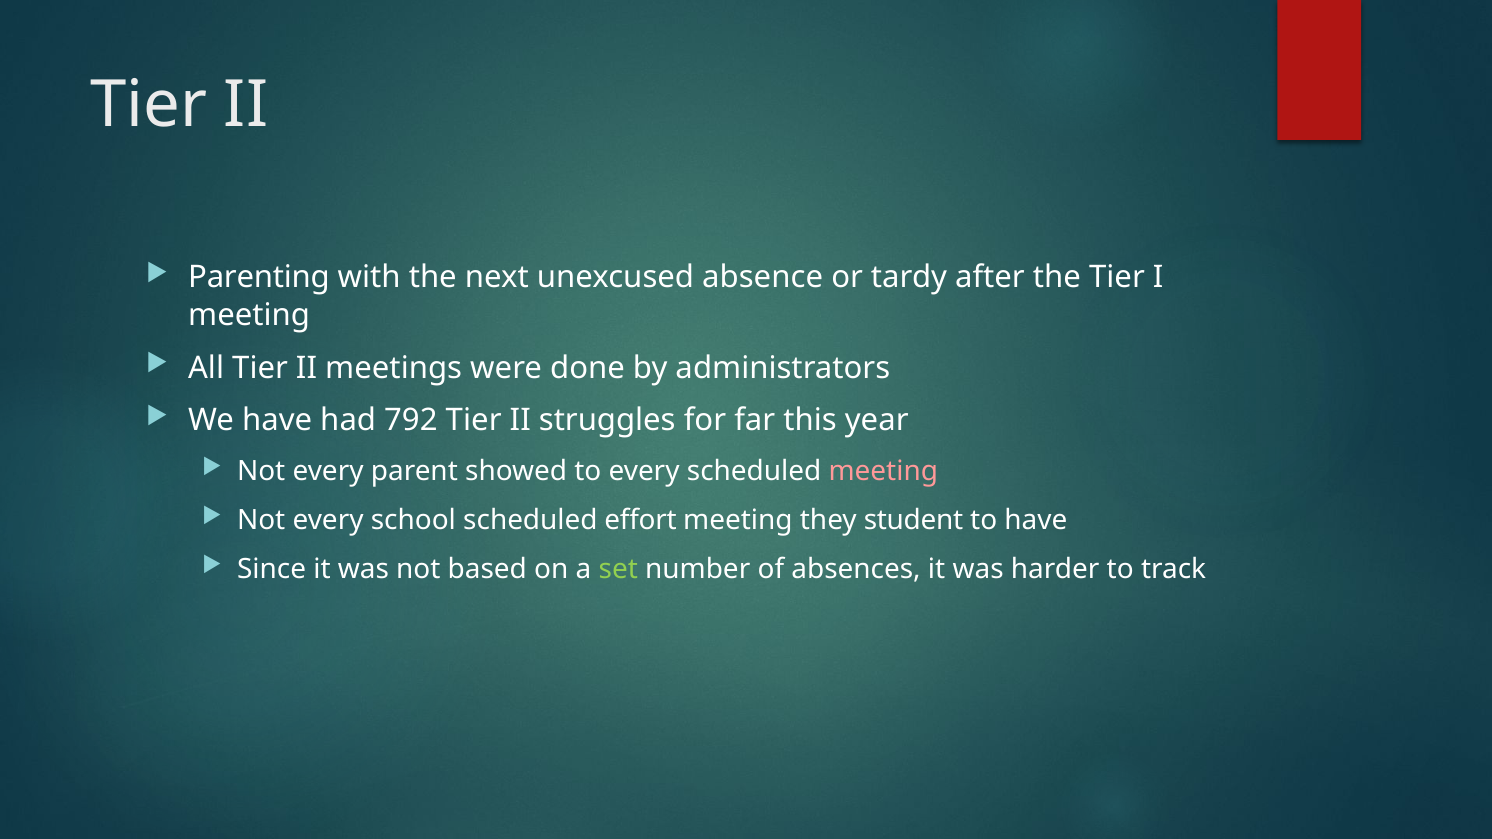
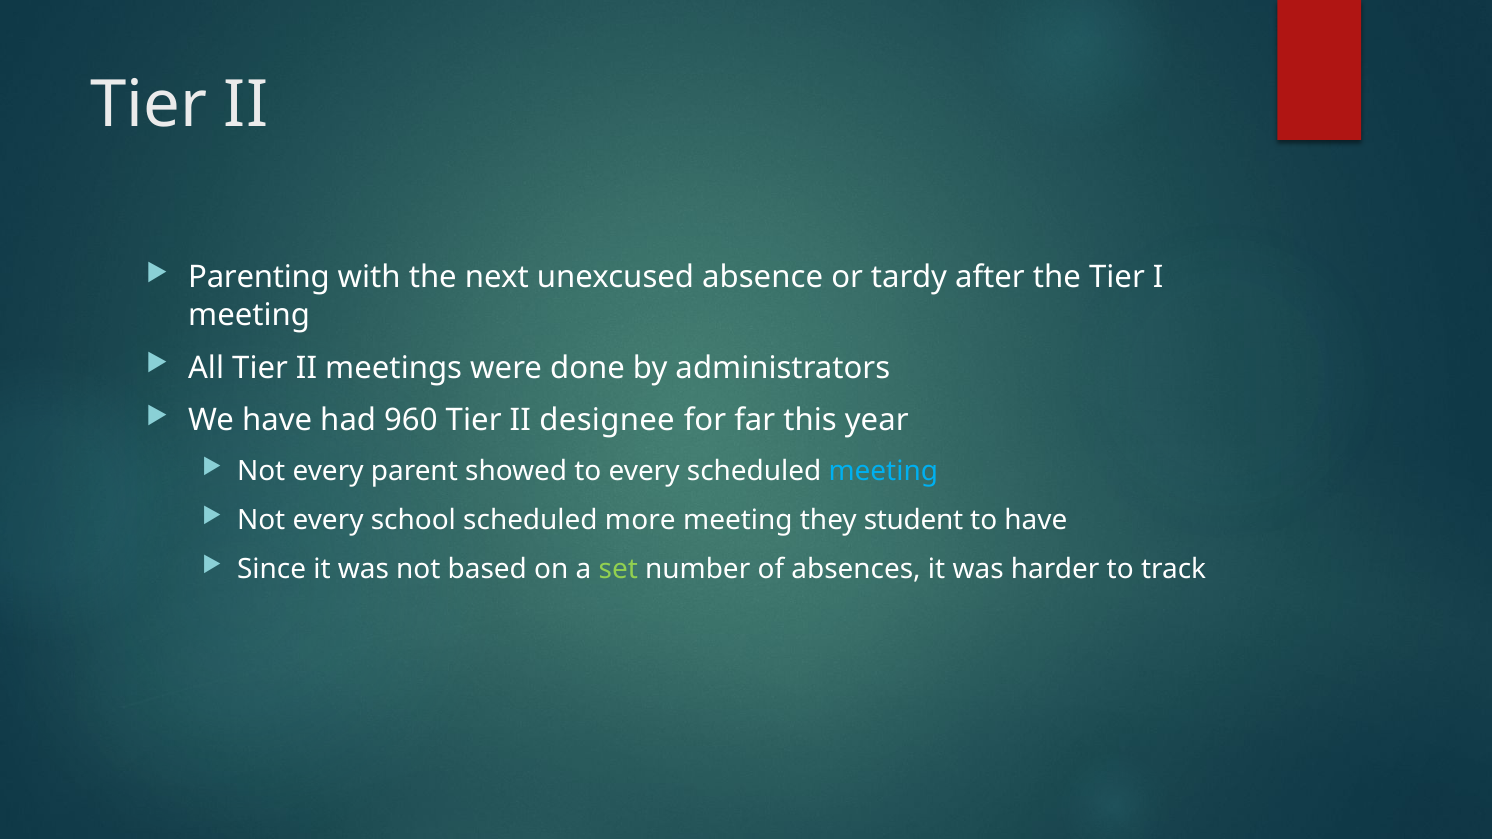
792: 792 -> 960
struggles: struggles -> designee
meeting at (883, 471) colour: pink -> light blue
effort: effort -> more
